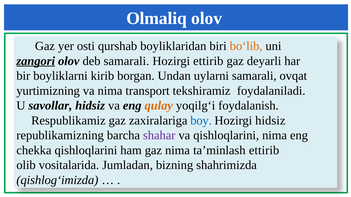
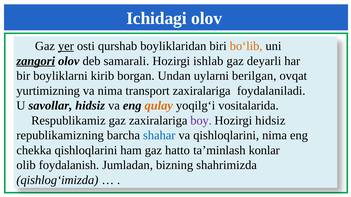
Olmaliq: Olmaliq -> Ichidagi
yer underline: none -> present
Hozirgi ettirib: ettirib -> ishlab
uylarni samarali: samarali -> berilgan
transport tekshiramiz: tekshiramiz -> zaxiralariga
foydalanish: foydalanish -> vositalarida
boy colour: blue -> purple
shahar colour: purple -> blue
gaz nima: nima -> hatto
ta’minlash ettirib: ettirib -> konlar
vositalarida: vositalarida -> foydalanish
